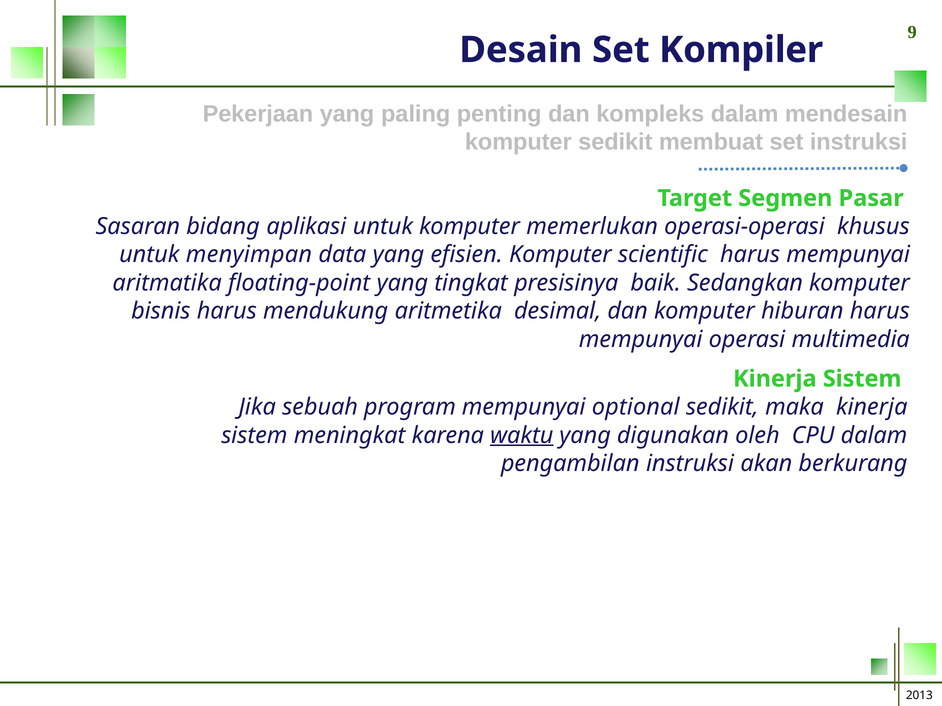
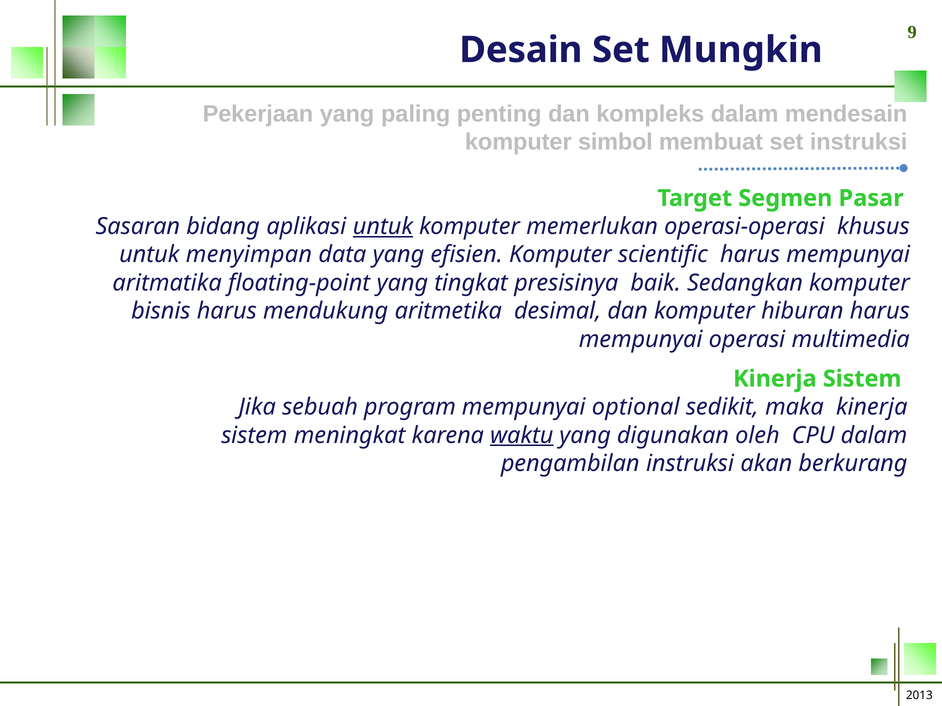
Kompiler: Kompiler -> Mungkin
komputer sedikit: sedikit -> simbol
untuk at (383, 227) underline: none -> present
